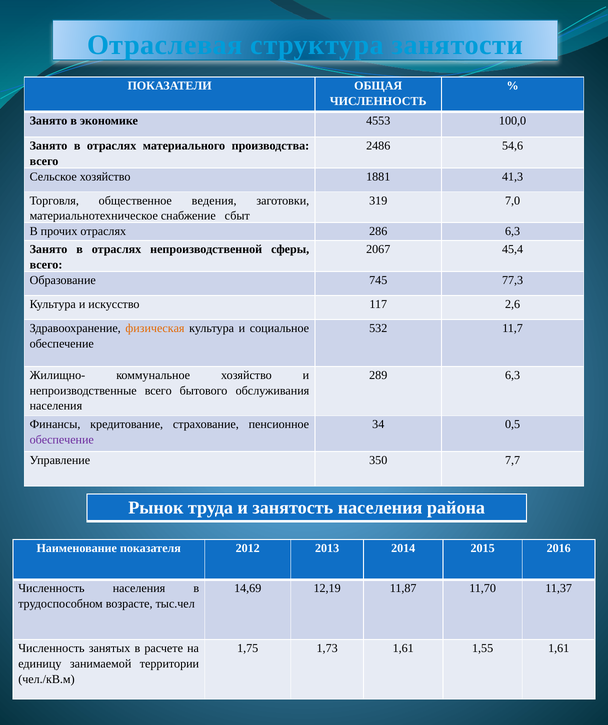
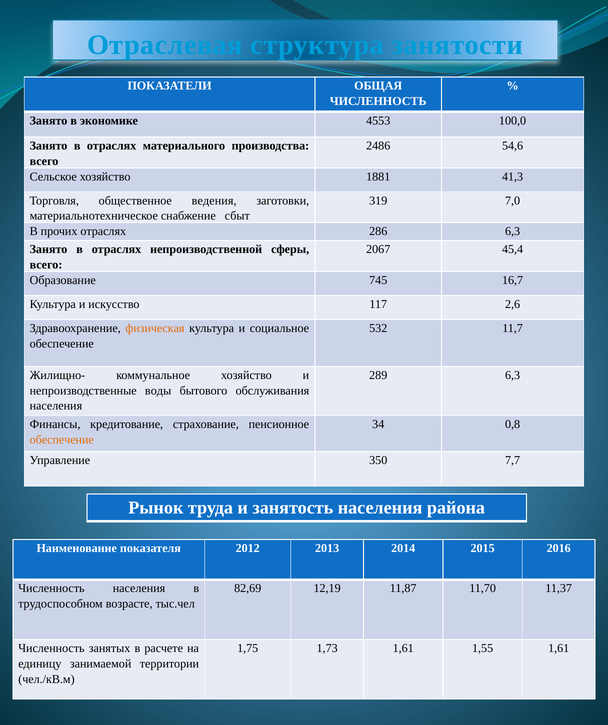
77,3: 77,3 -> 16,7
непроизводственные всего: всего -> воды
0,5: 0,5 -> 0,8
обеспечение at (62, 440) colour: purple -> orange
14,69: 14,69 -> 82,69
